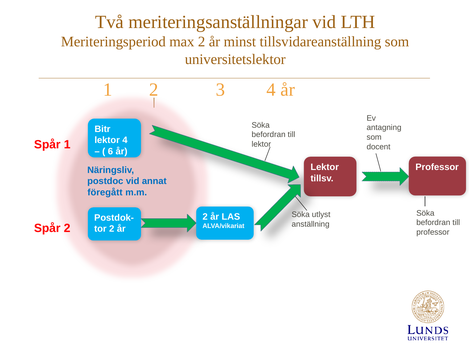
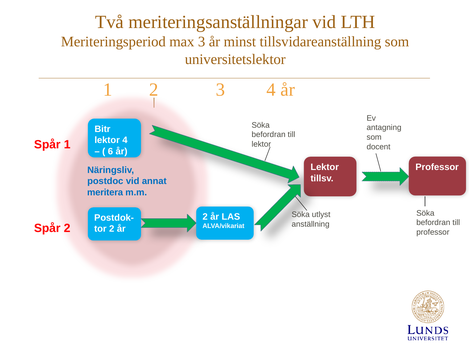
max 2: 2 -> 3
föregått: föregått -> meritera
